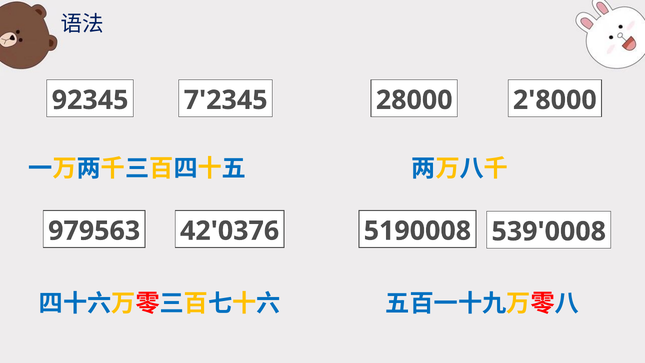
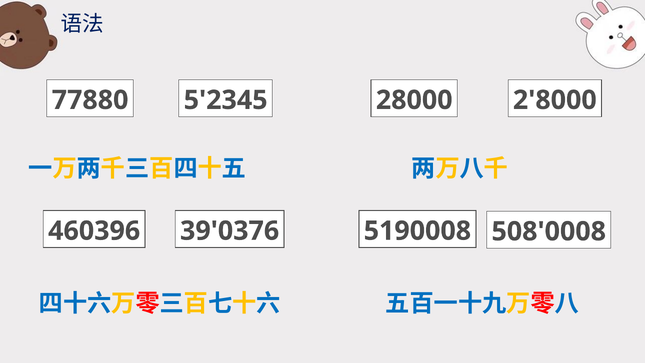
92345: 92345 -> 77880
7'2345: 7'2345 -> 5'2345
979563: 979563 -> 460396
42'0376: 42'0376 -> 39'0376
539'0008: 539'0008 -> 508'0008
